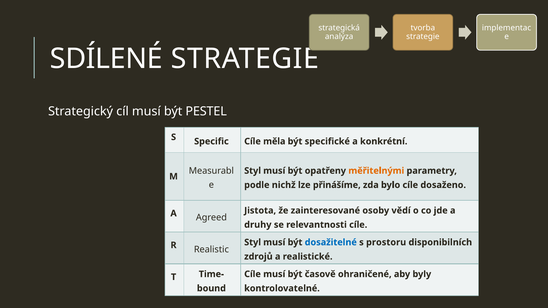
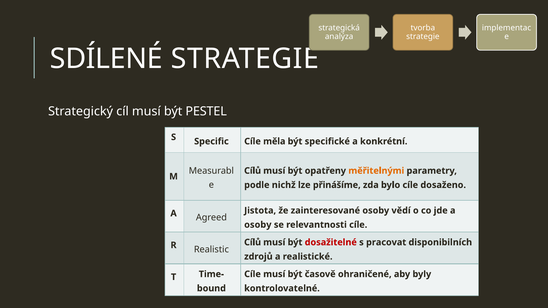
Styl at (253, 171): Styl -> Cílů
druhy at (258, 225): druhy -> osoby
Styl at (253, 242): Styl -> Cílů
dosažitelné colour: blue -> red
prostoru: prostoru -> pracovat
